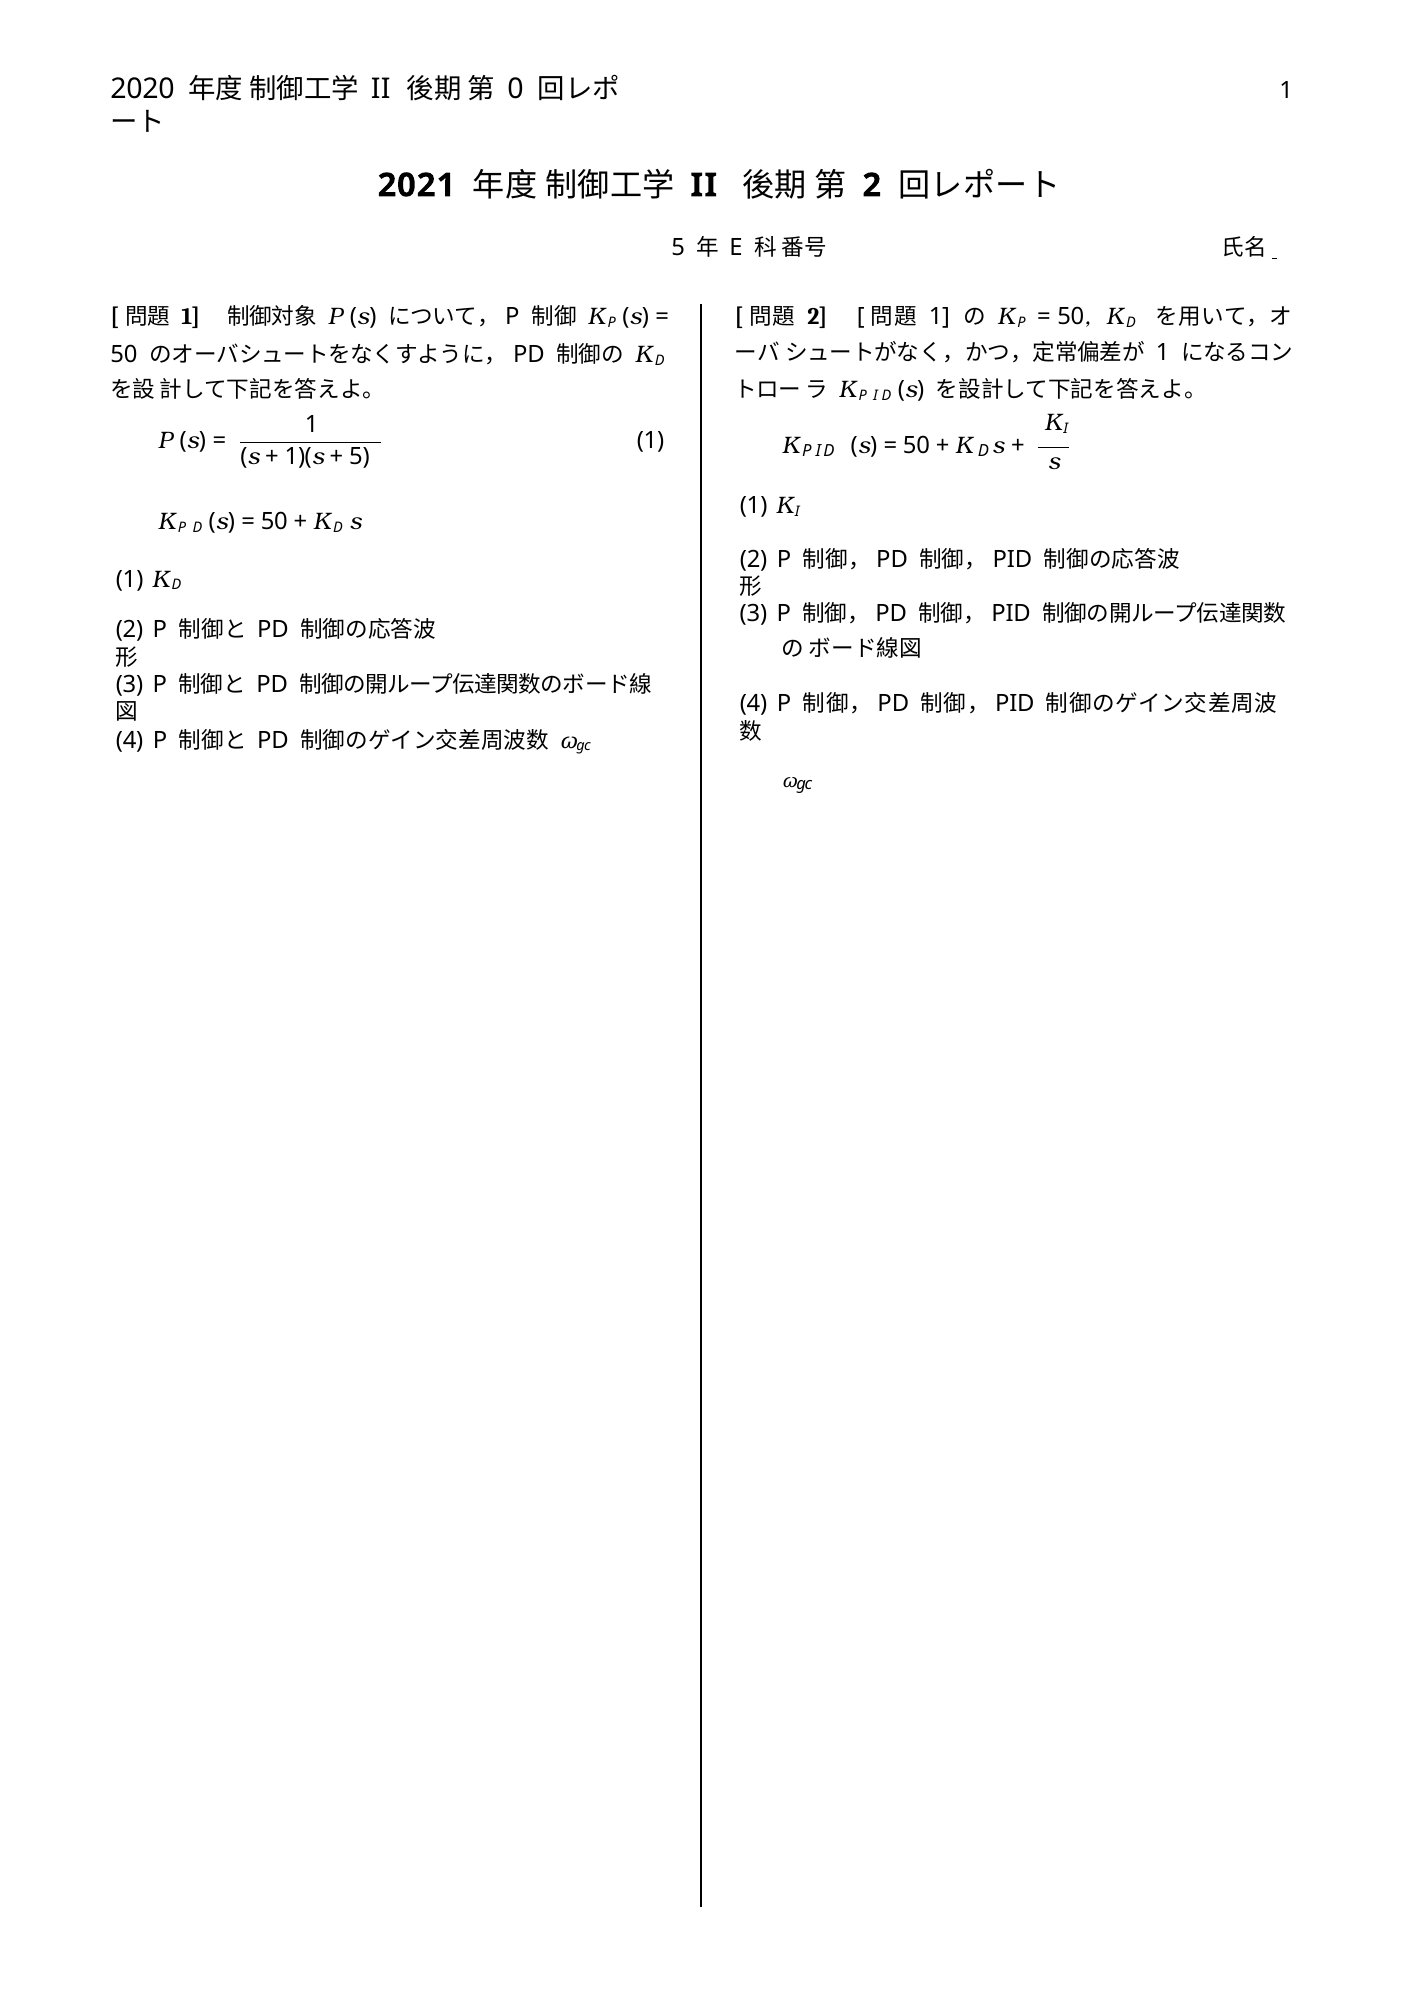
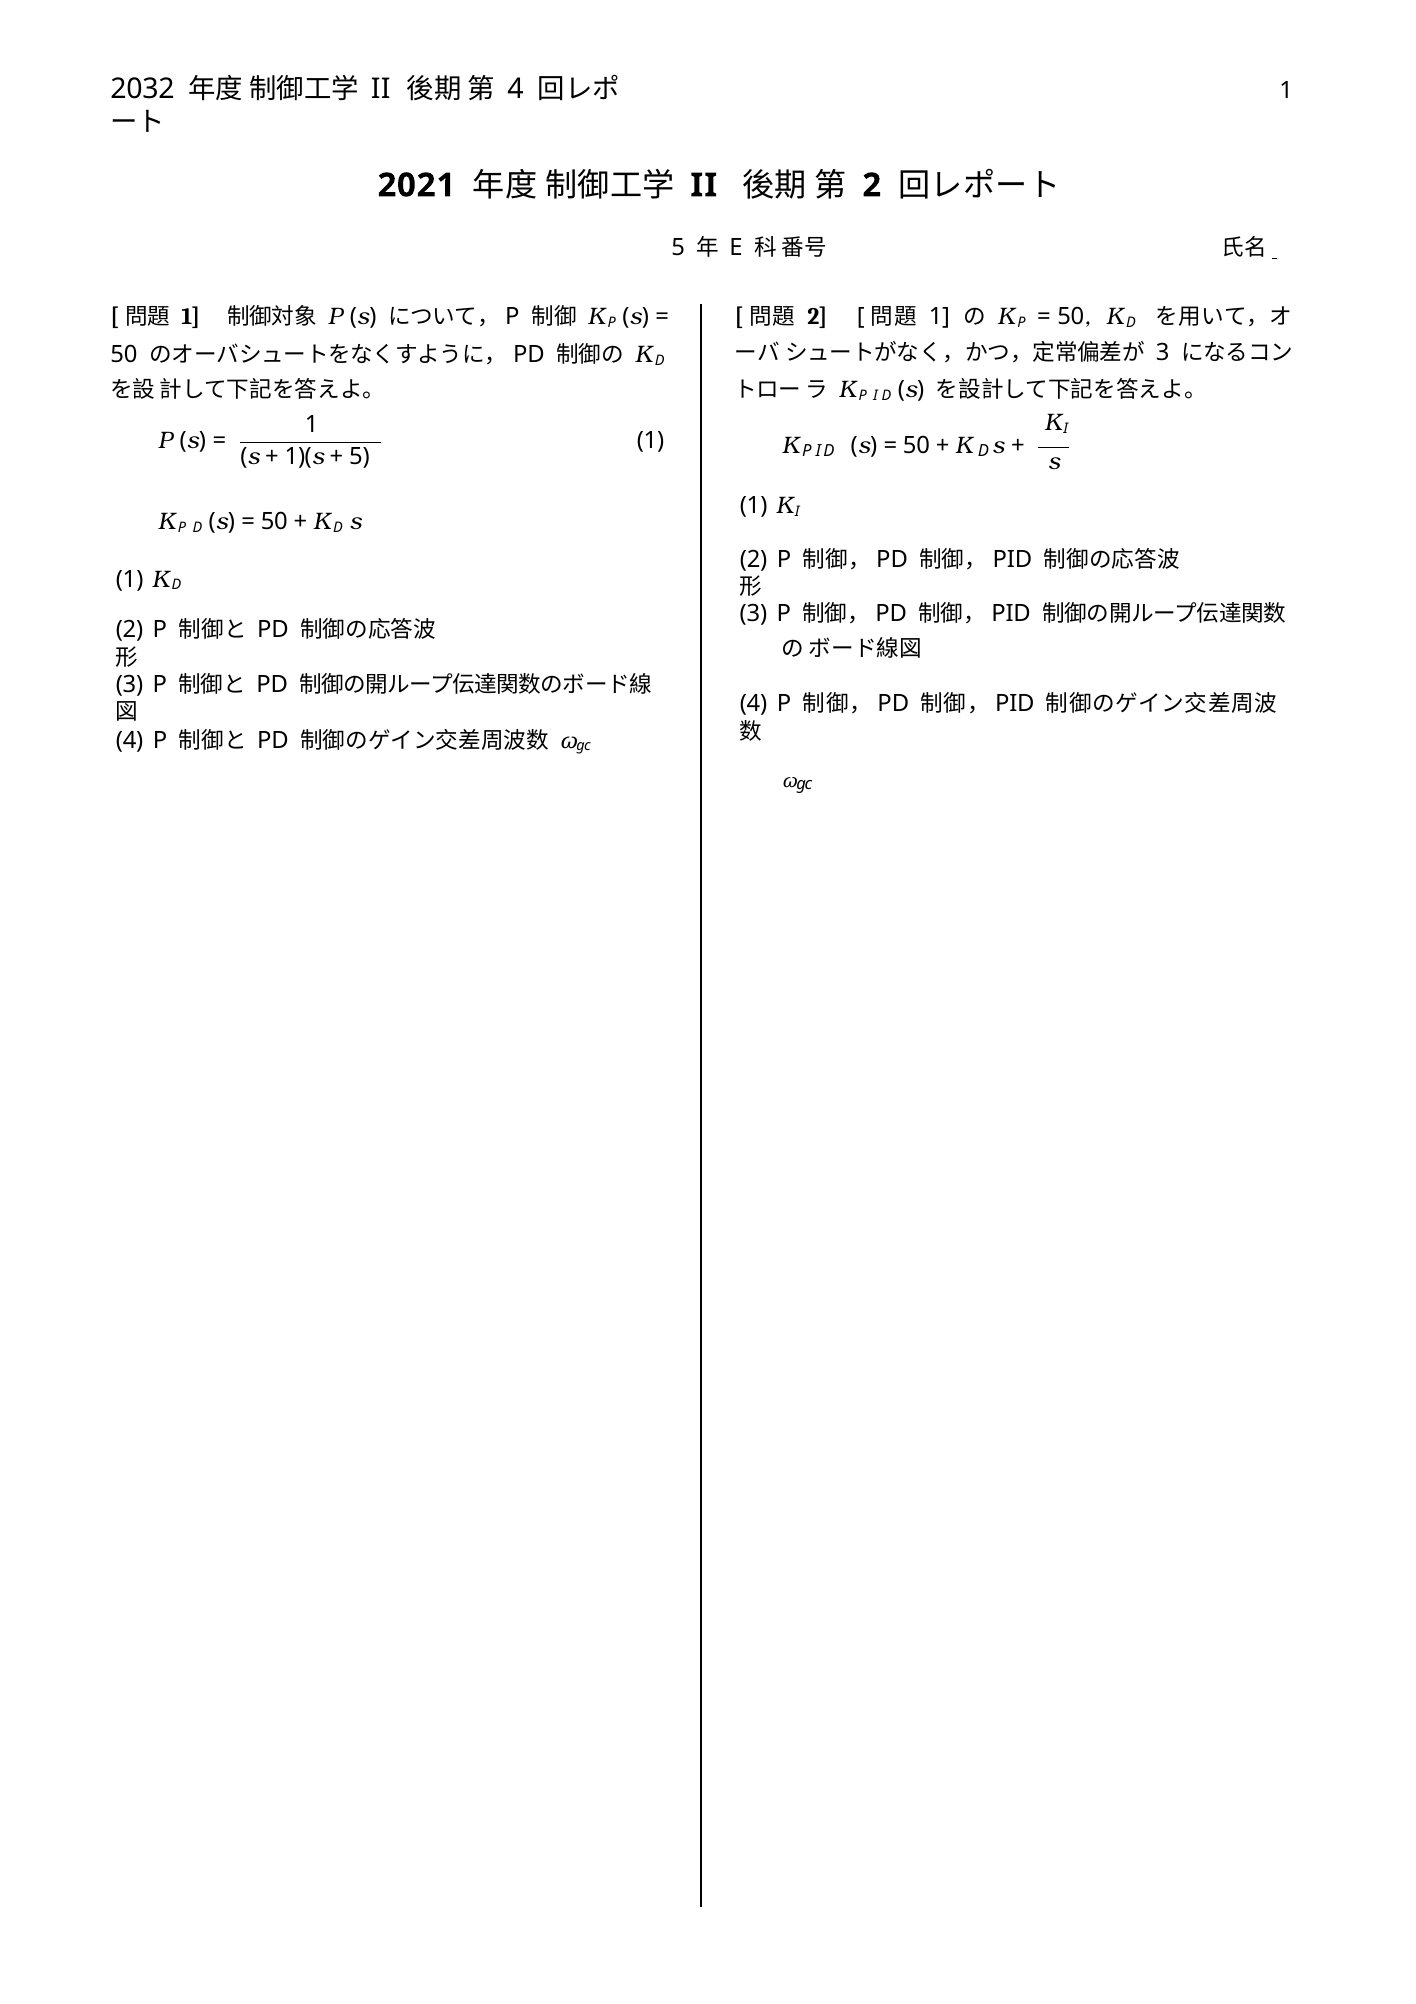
2020: 2020 -> 2032
0 at (516, 89): 0 -> 4
1 at (1163, 353): 1 -> 3
